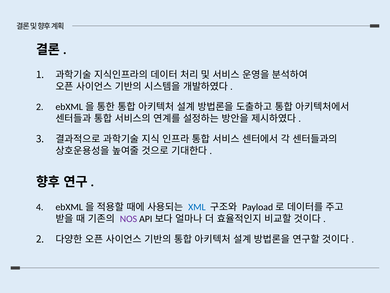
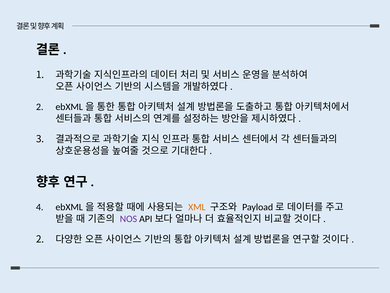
XML colour: blue -> orange
